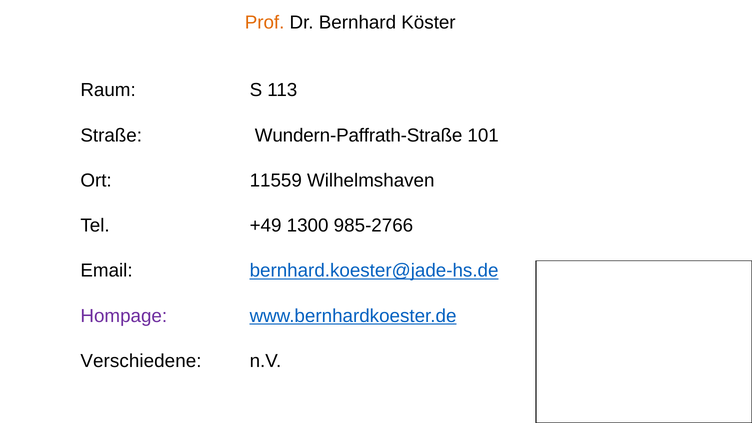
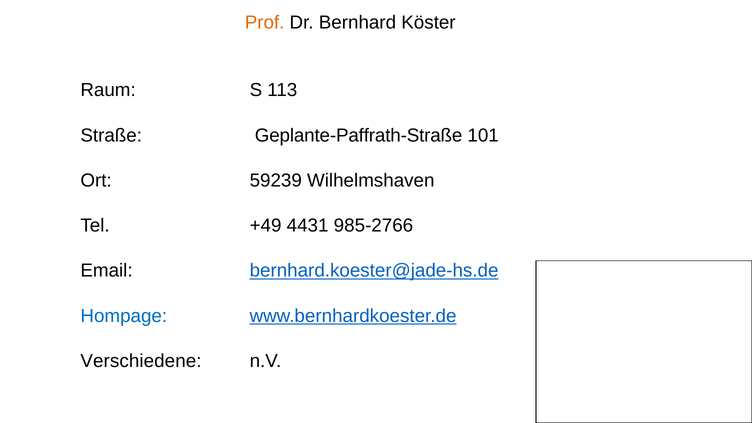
Wundern-Paffrath-Straße: Wundern-Paffrath-Straße -> Geplante-Paffrath-Straße
11559: 11559 -> 59239
1300: 1300 -> 4431
Hompage colour: purple -> blue
